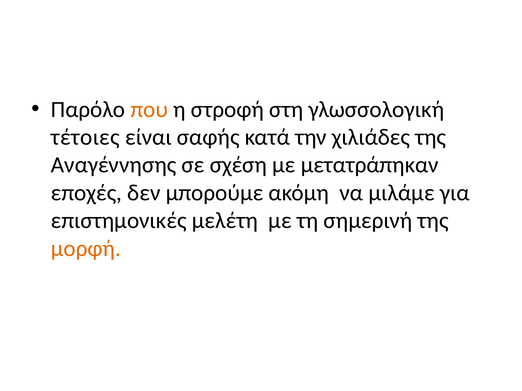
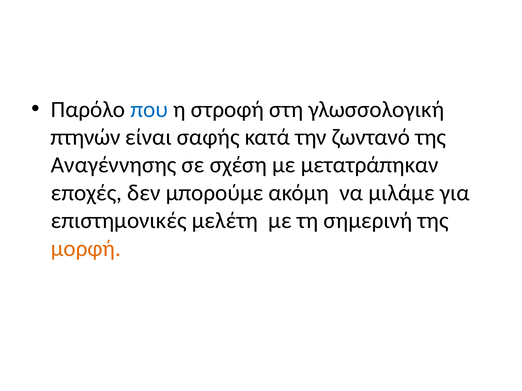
που colour: orange -> blue
τέτοιες: τέτοιες -> πτηνών
χιλιάδες: χιλιάδες -> ζωντανό
